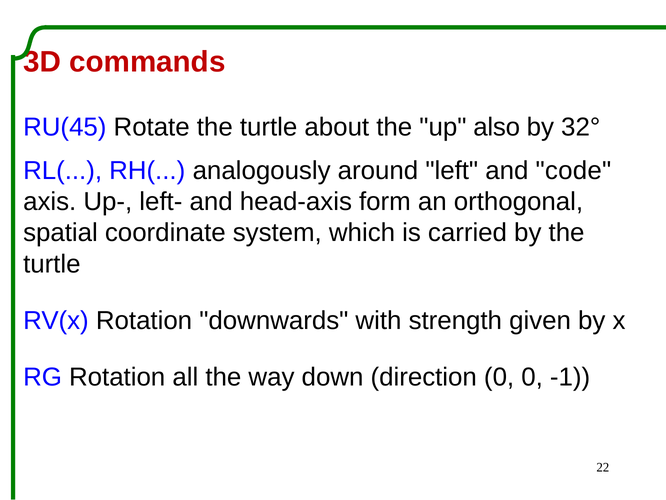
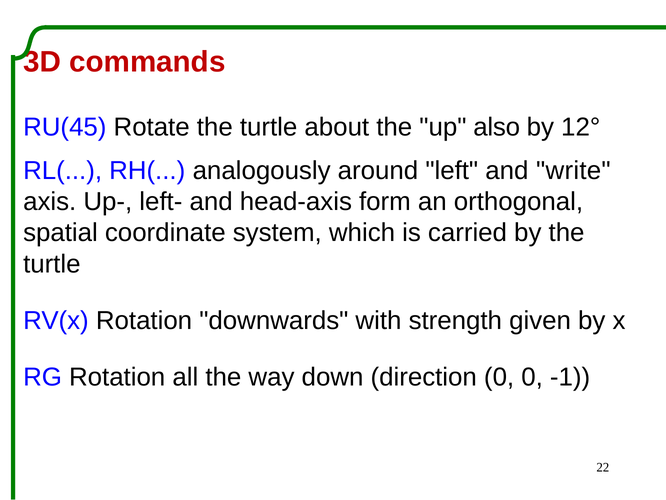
32°: 32° -> 12°
code: code -> write
